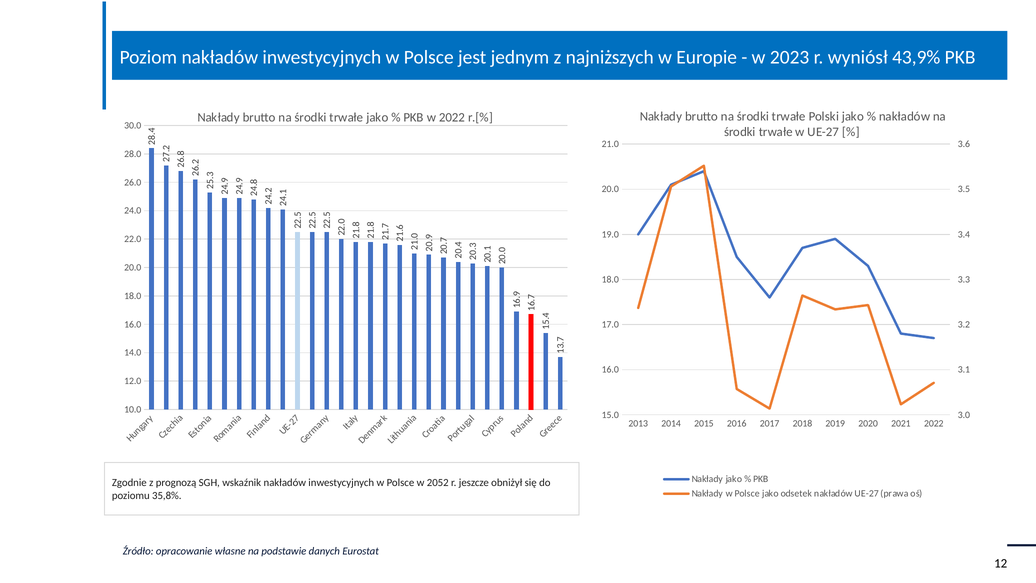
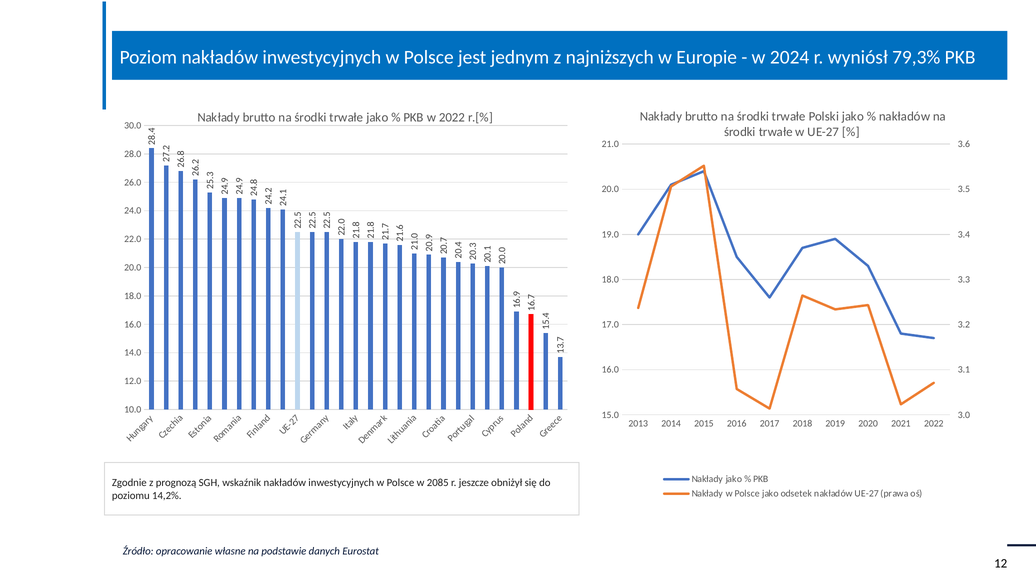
2023: 2023 -> 2024
43,9%: 43,9% -> 79,3%
2052: 2052 -> 2085
35,8%: 35,8% -> 14,2%
